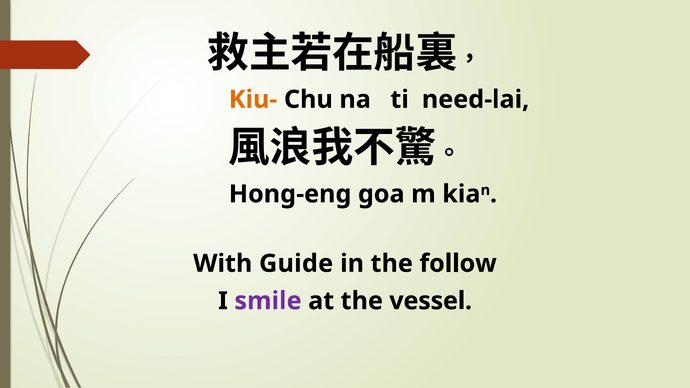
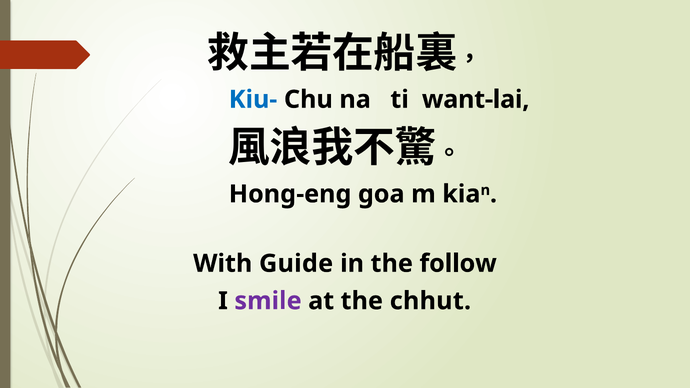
Kiu- colour: orange -> blue
need-lai: need-lai -> want-lai
vessel: vessel -> chhut
